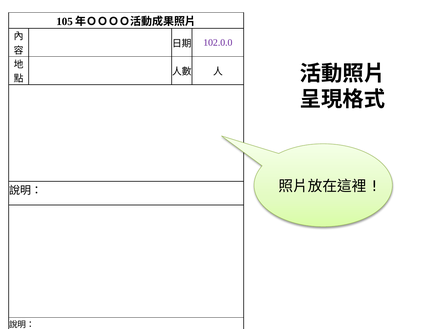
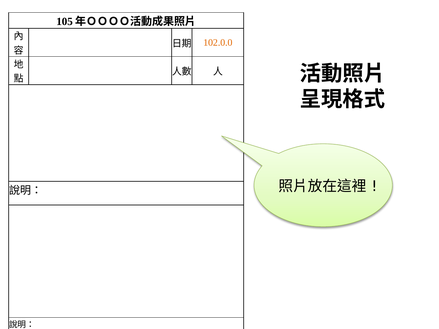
102.0.0 colour: purple -> orange
